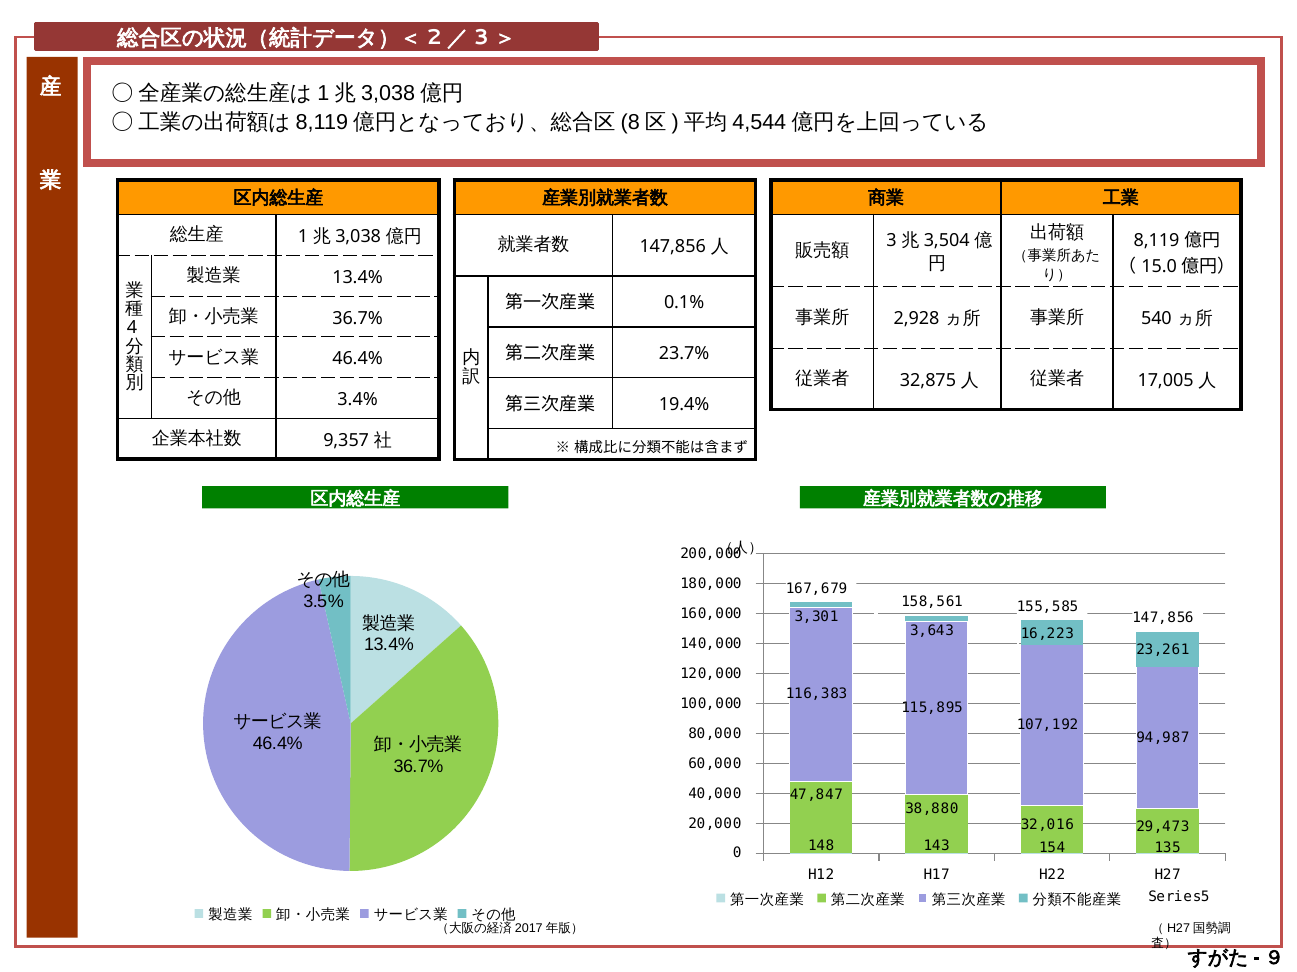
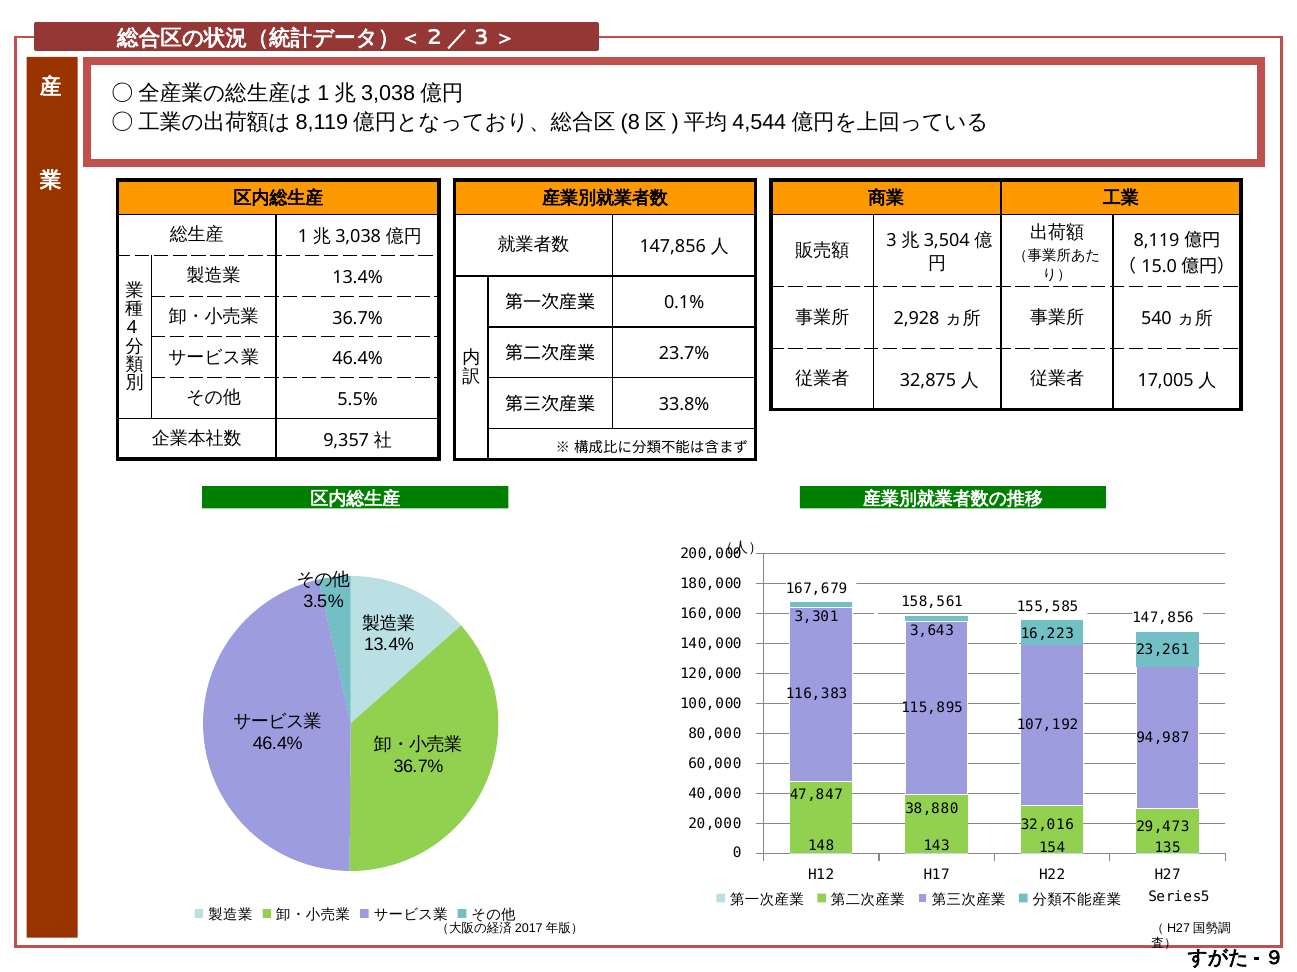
3.4%: 3.4% -> 5.5%
19.4%: 19.4% -> 33.8%
